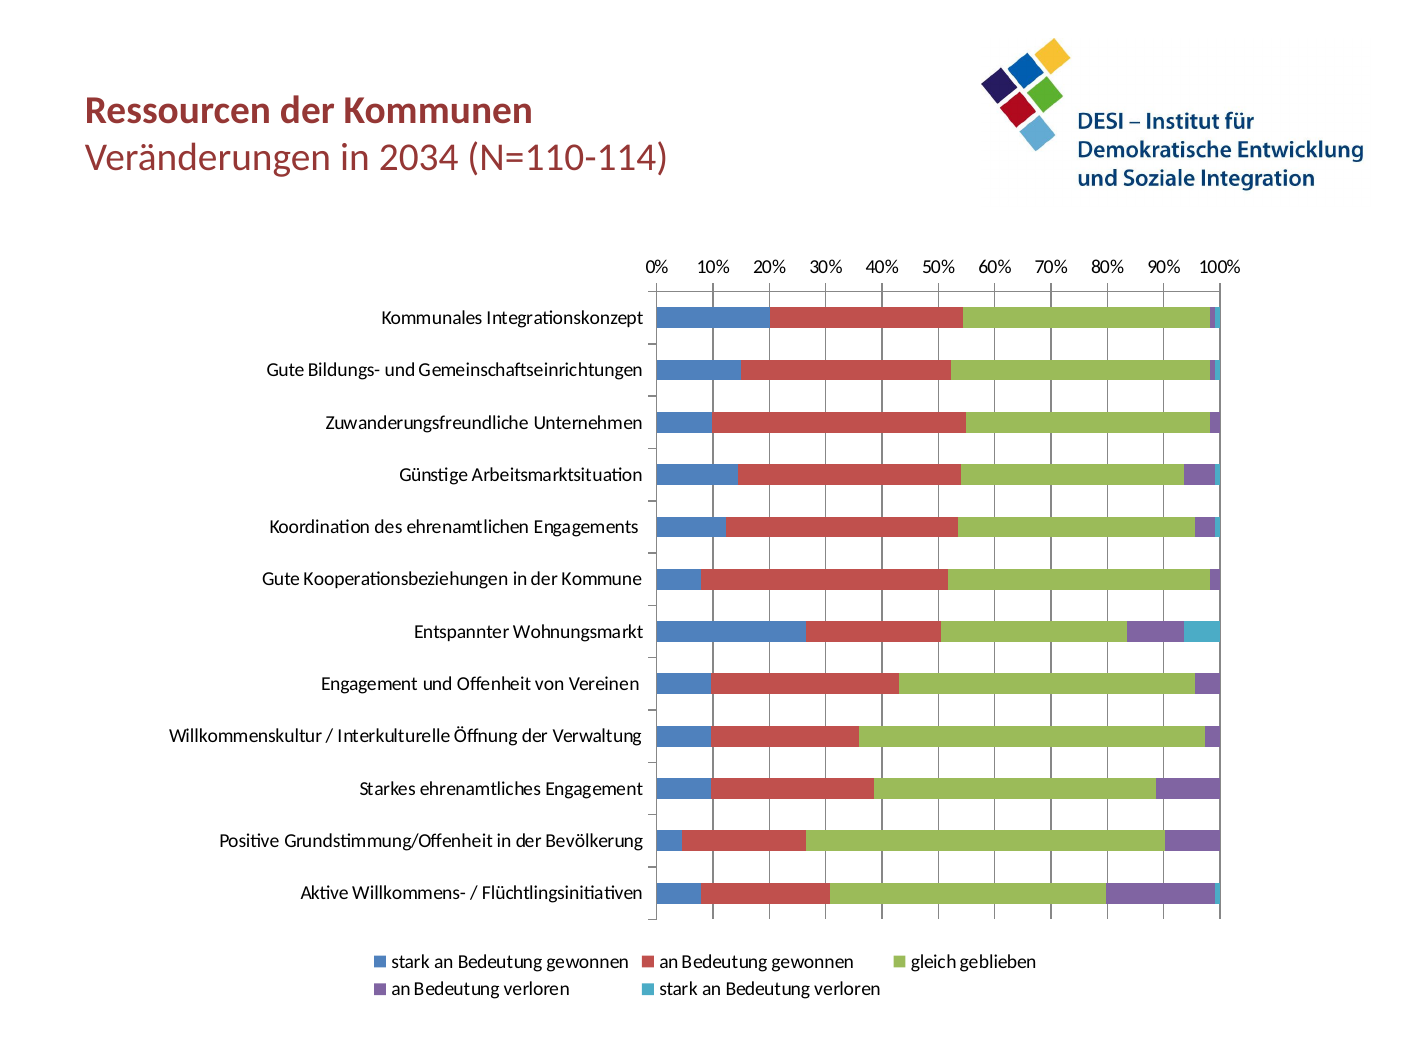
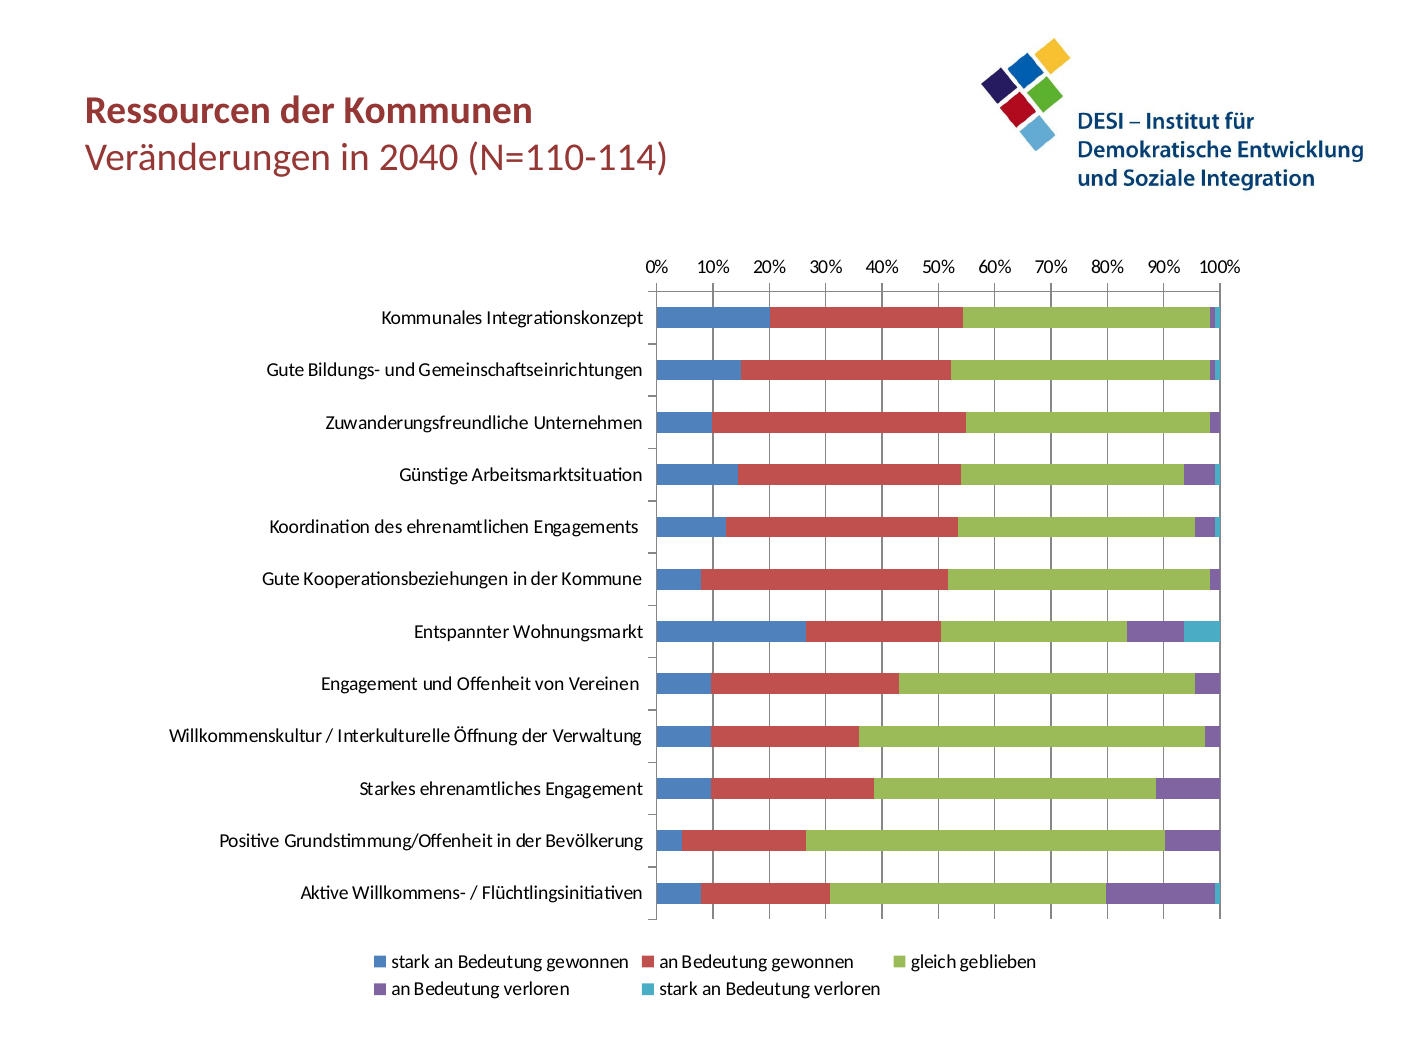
2034: 2034 -> 2040
